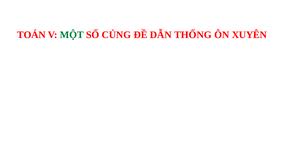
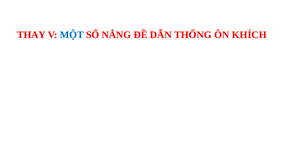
TOÁN: TOÁN -> THAY
MỘT colour: green -> blue
CỦNG: CỦNG -> NẮNG
XUYÊN: XUYÊN -> KHÍCH
